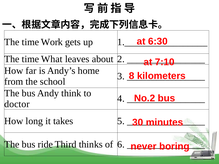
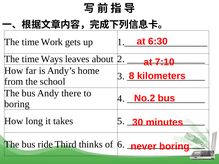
What: What -> Ways
think: think -> there
doctor at (17, 104): doctor -> boring
